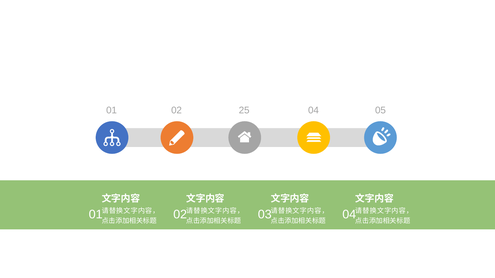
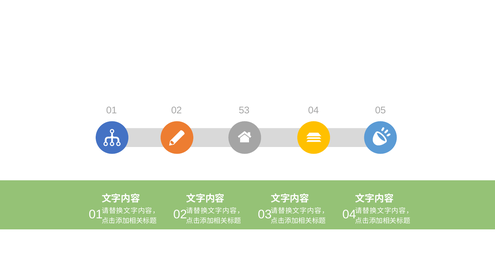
25: 25 -> 53
